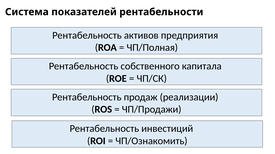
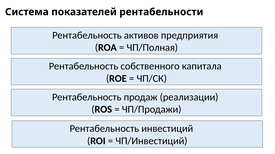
ЧП/Ознакомить: ЧП/Ознакомить -> ЧП/Инвестиций
